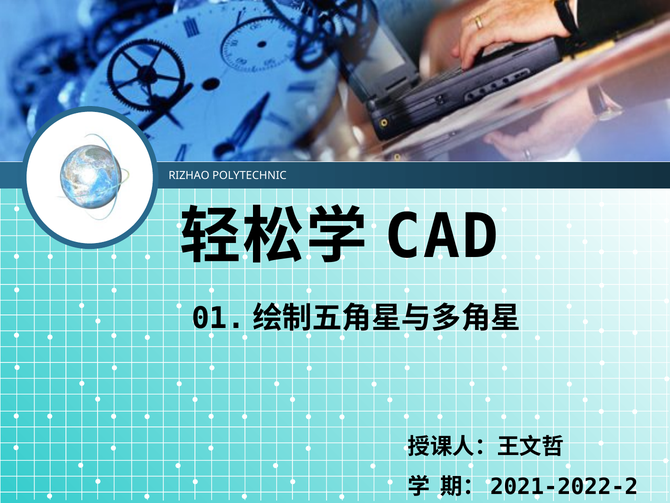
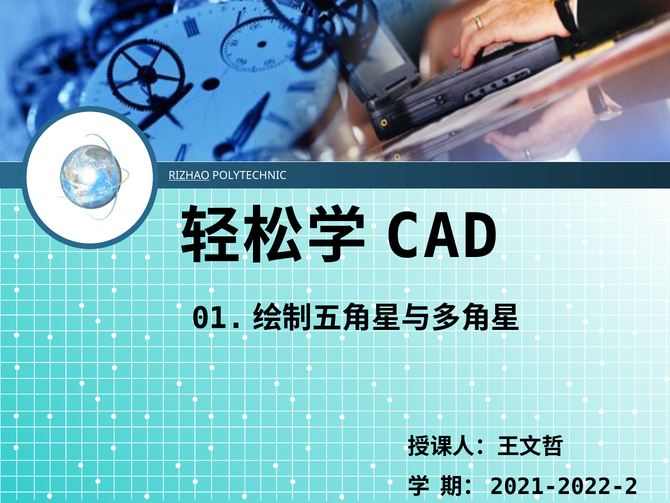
RIZHAO underline: none -> present
